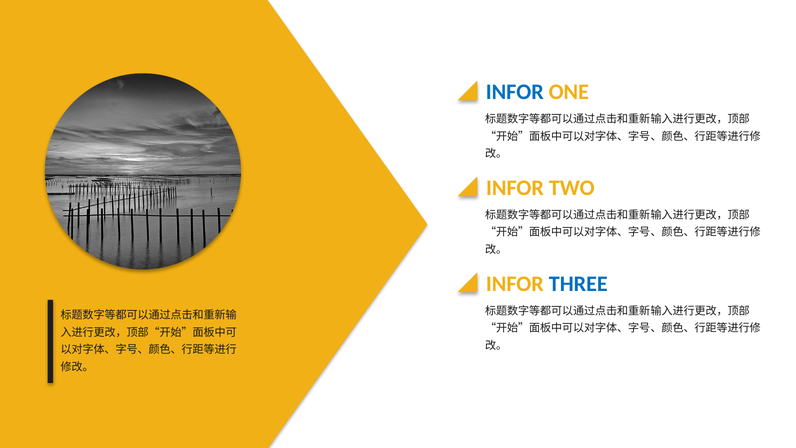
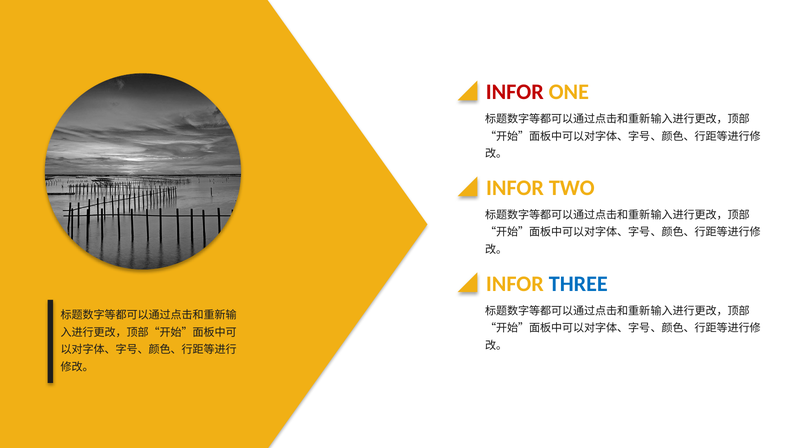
INFOR at (515, 92) colour: blue -> red
